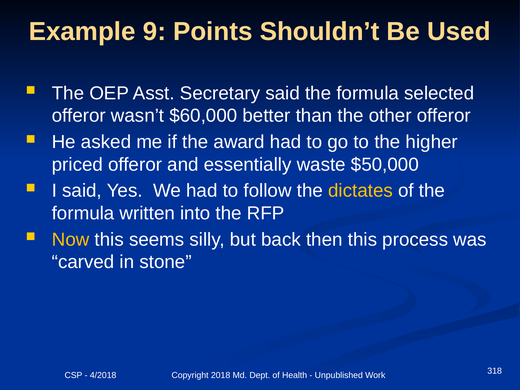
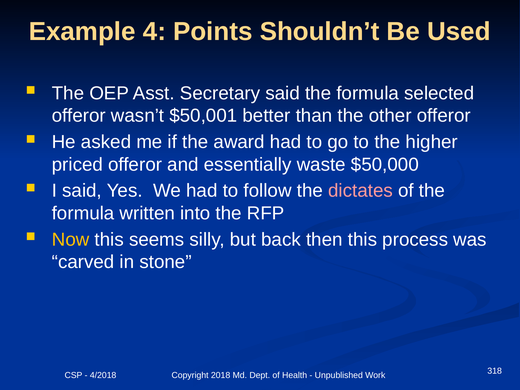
9: 9 -> 4
$60,000: $60,000 -> $50,001
dictates colour: yellow -> pink
